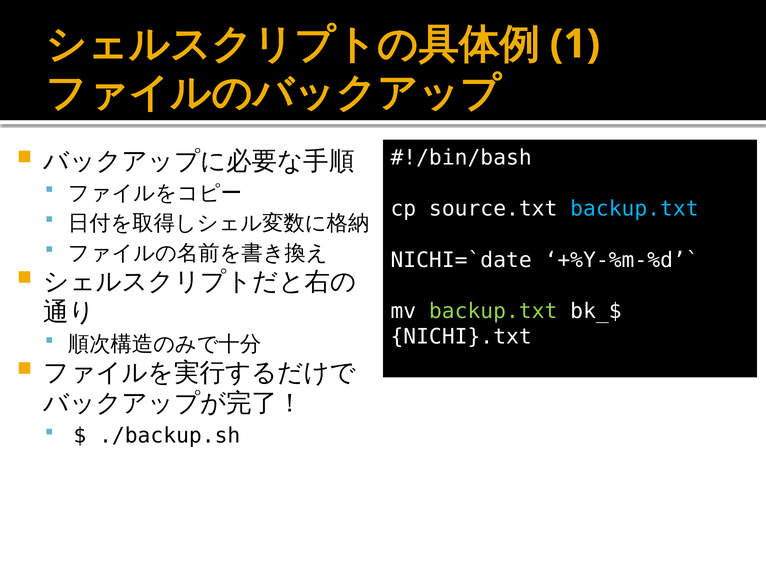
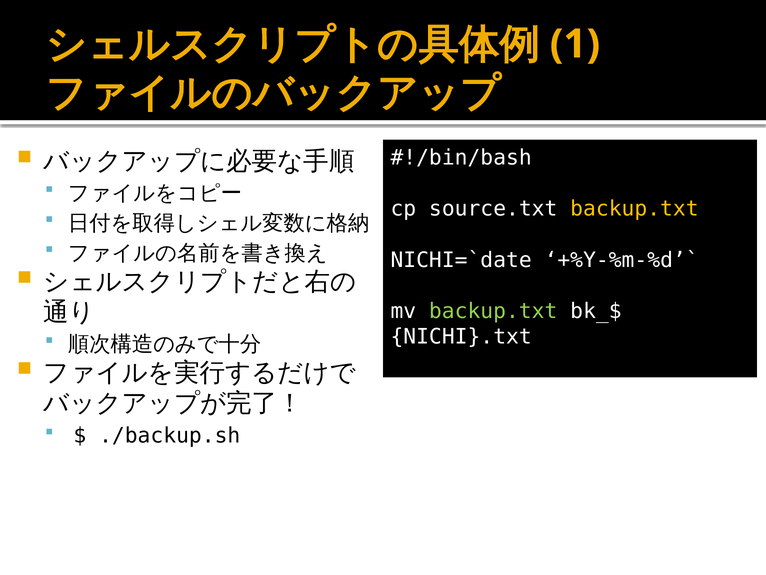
backup.txt at (634, 209) colour: light blue -> yellow
